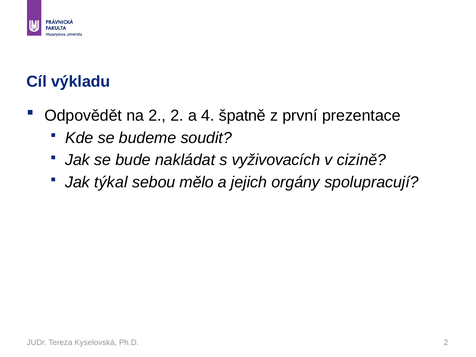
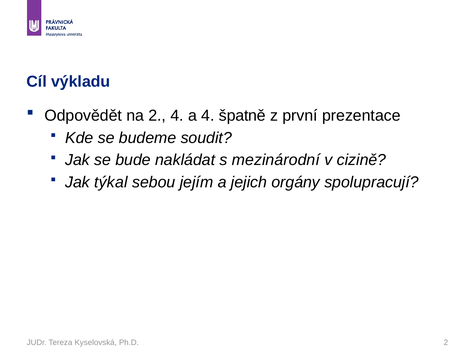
2 2: 2 -> 4
vyživovacích: vyživovacích -> mezinárodní
mělo: mělo -> jejím
